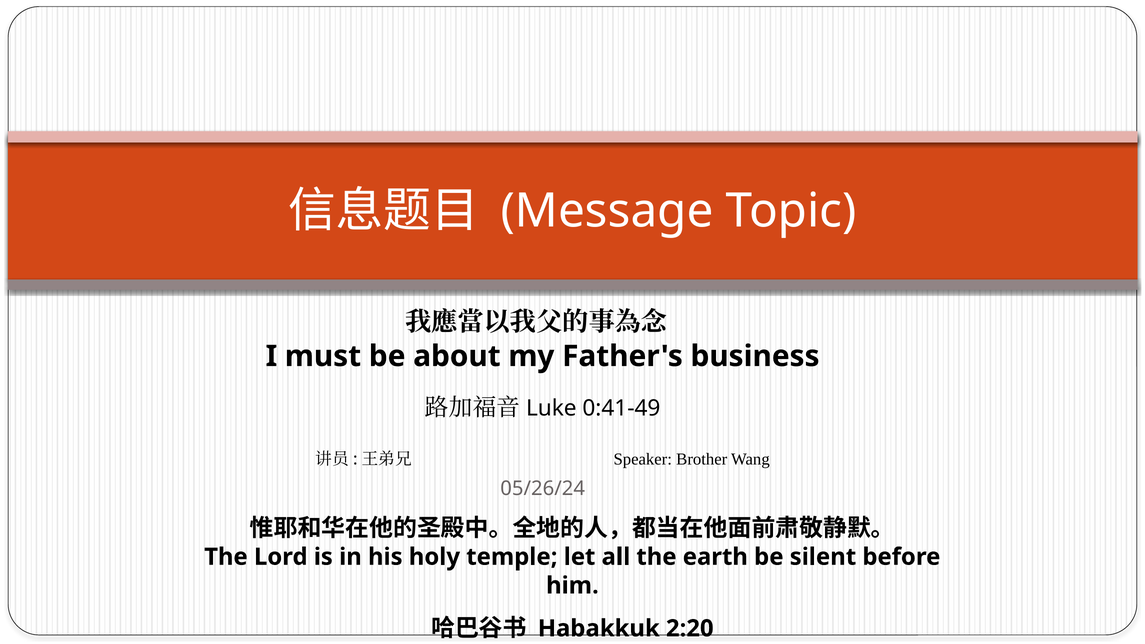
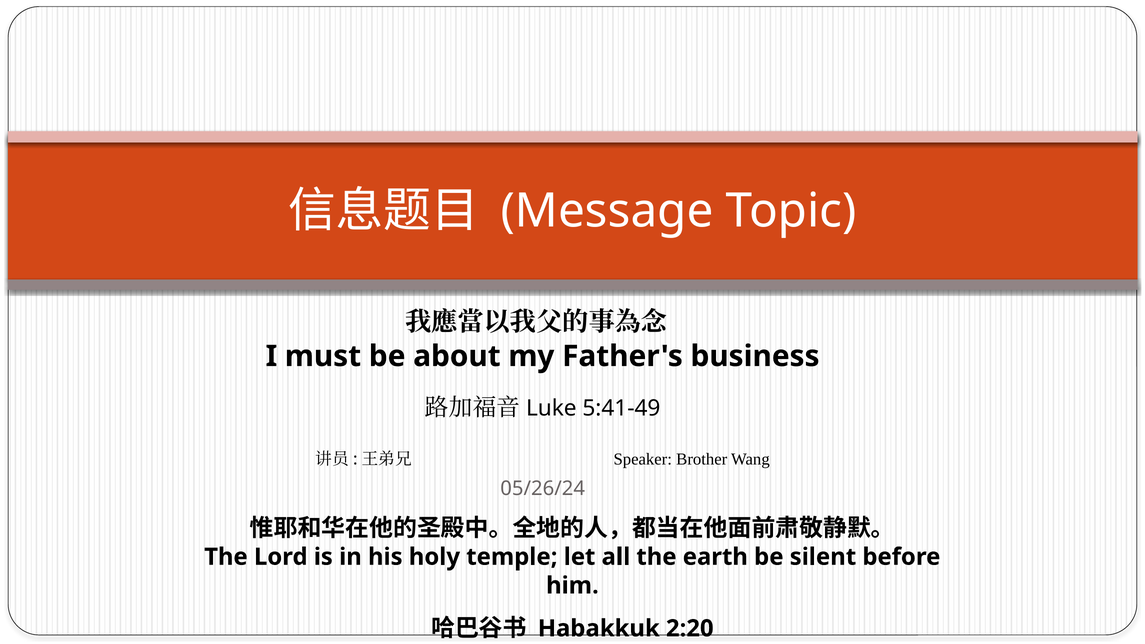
0:41-49: 0:41-49 -> 5:41-49
